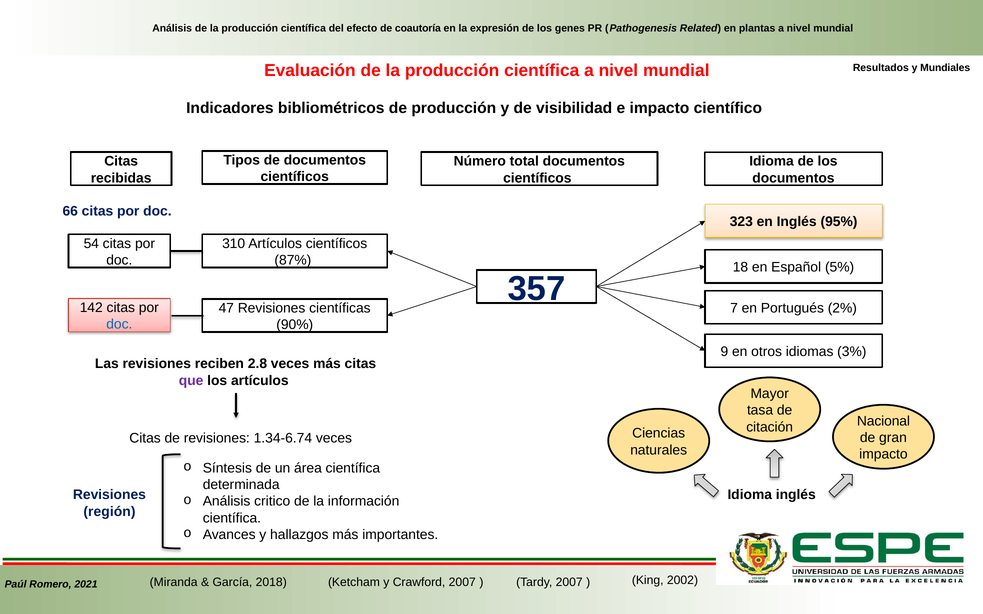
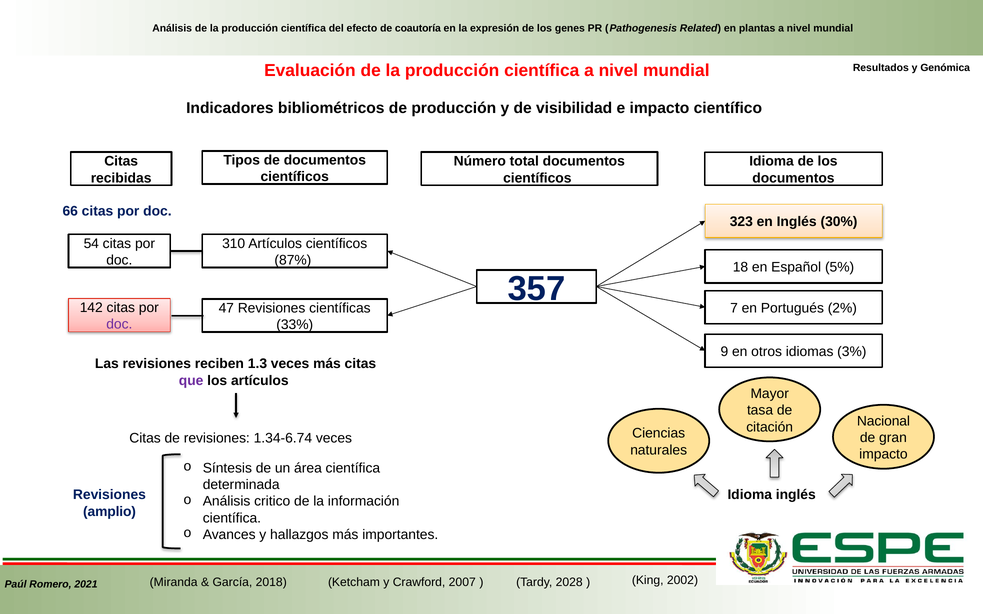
Mundiales: Mundiales -> Genómica
95%: 95% -> 30%
doc at (119, 325) colour: blue -> purple
90%: 90% -> 33%
2.8: 2.8 -> 1.3
región: región -> amplio
Tardy 2007: 2007 -> 2028
